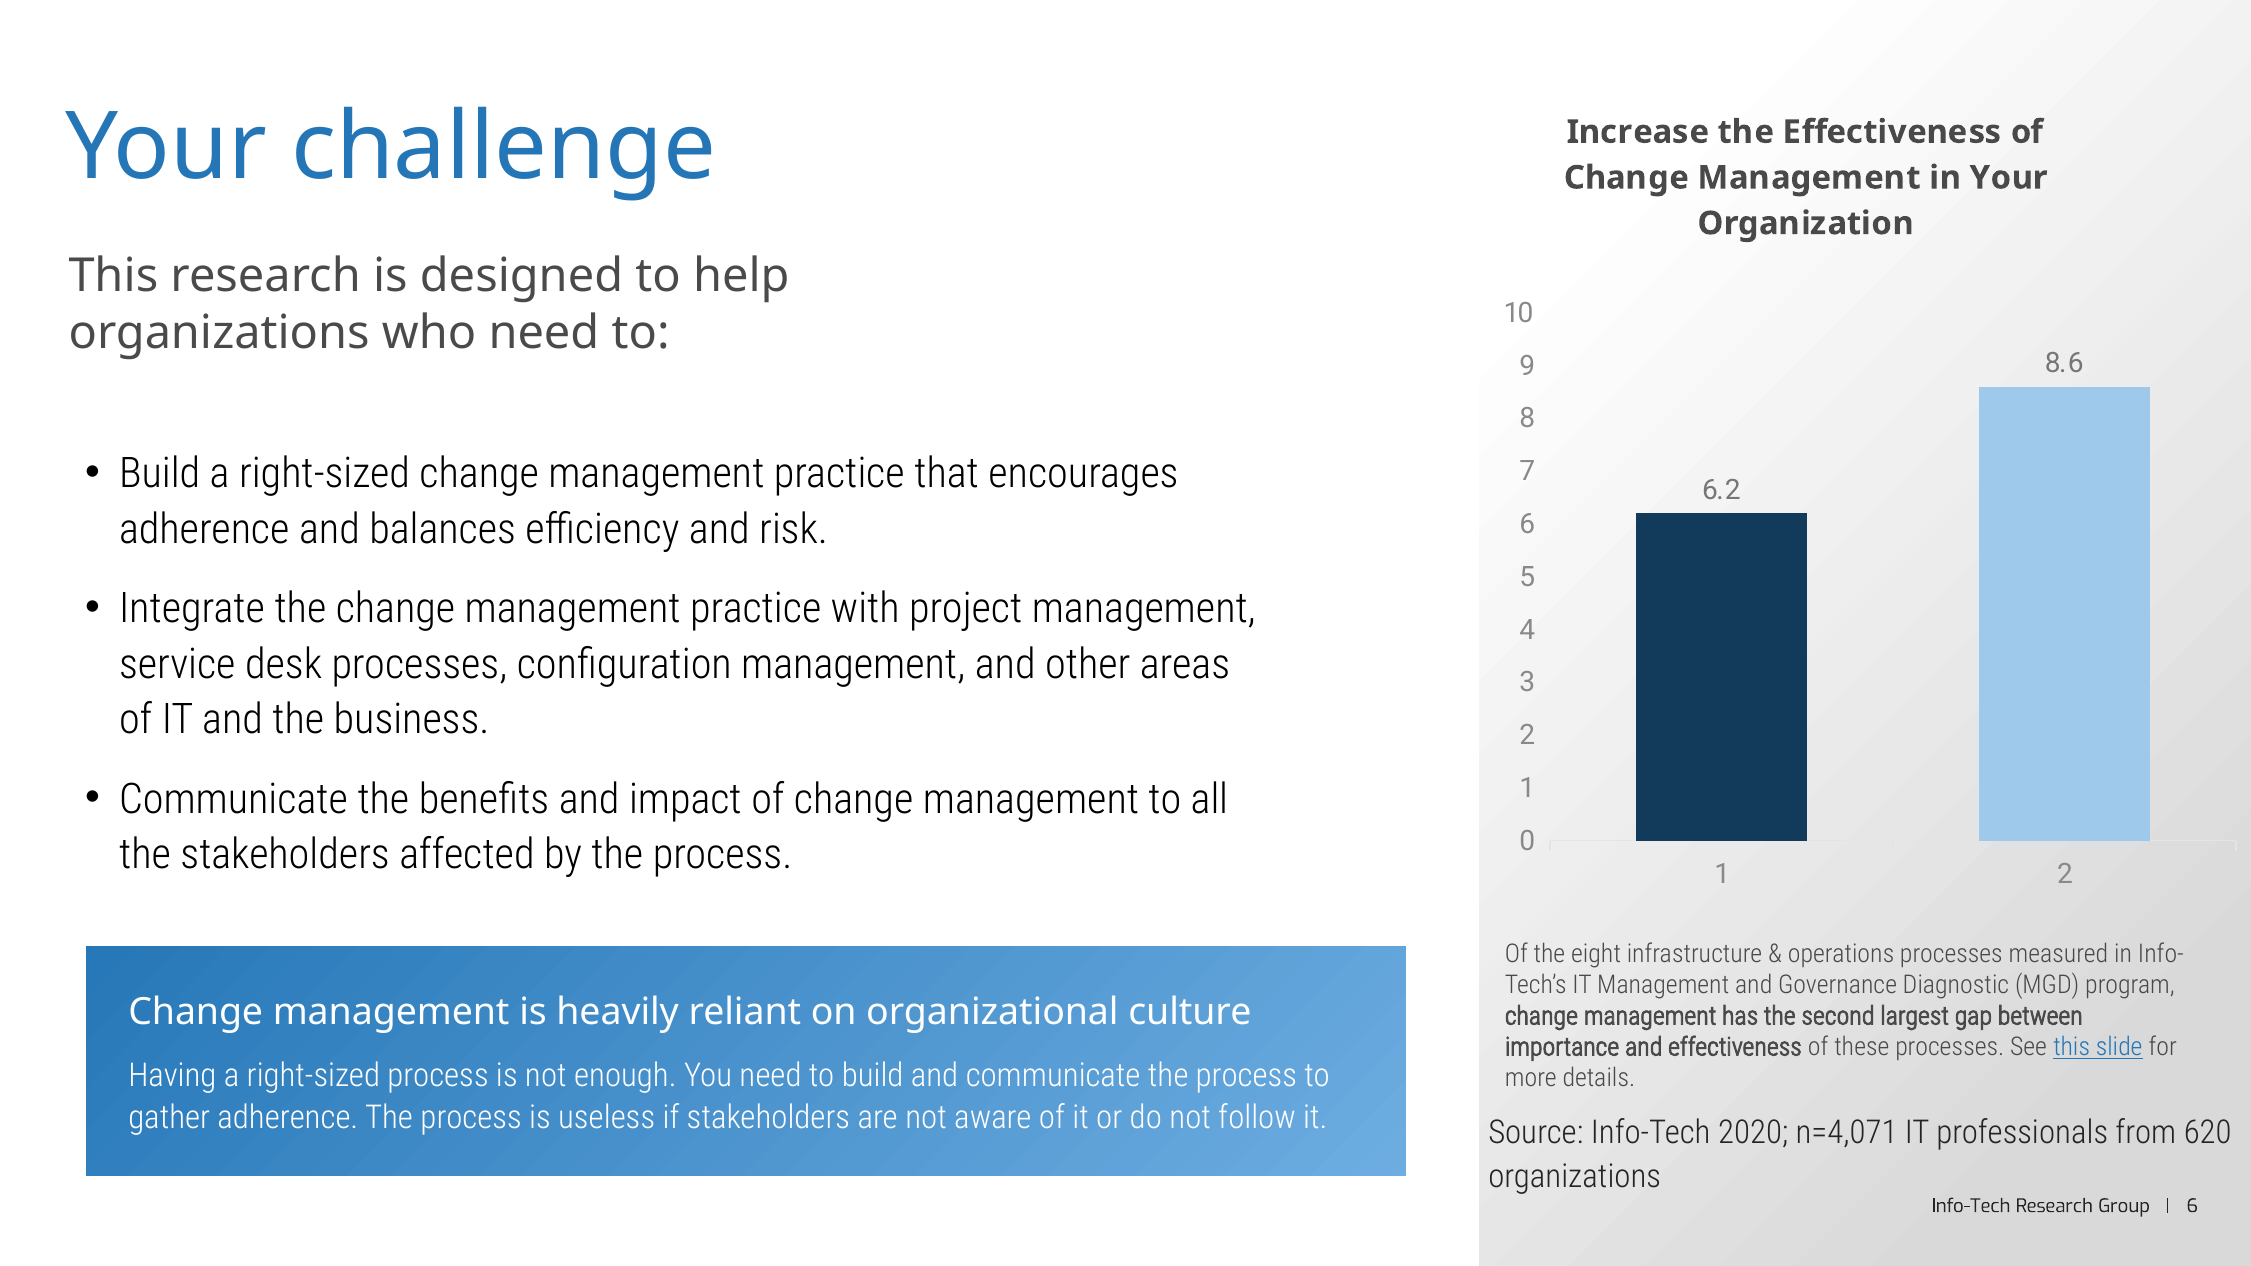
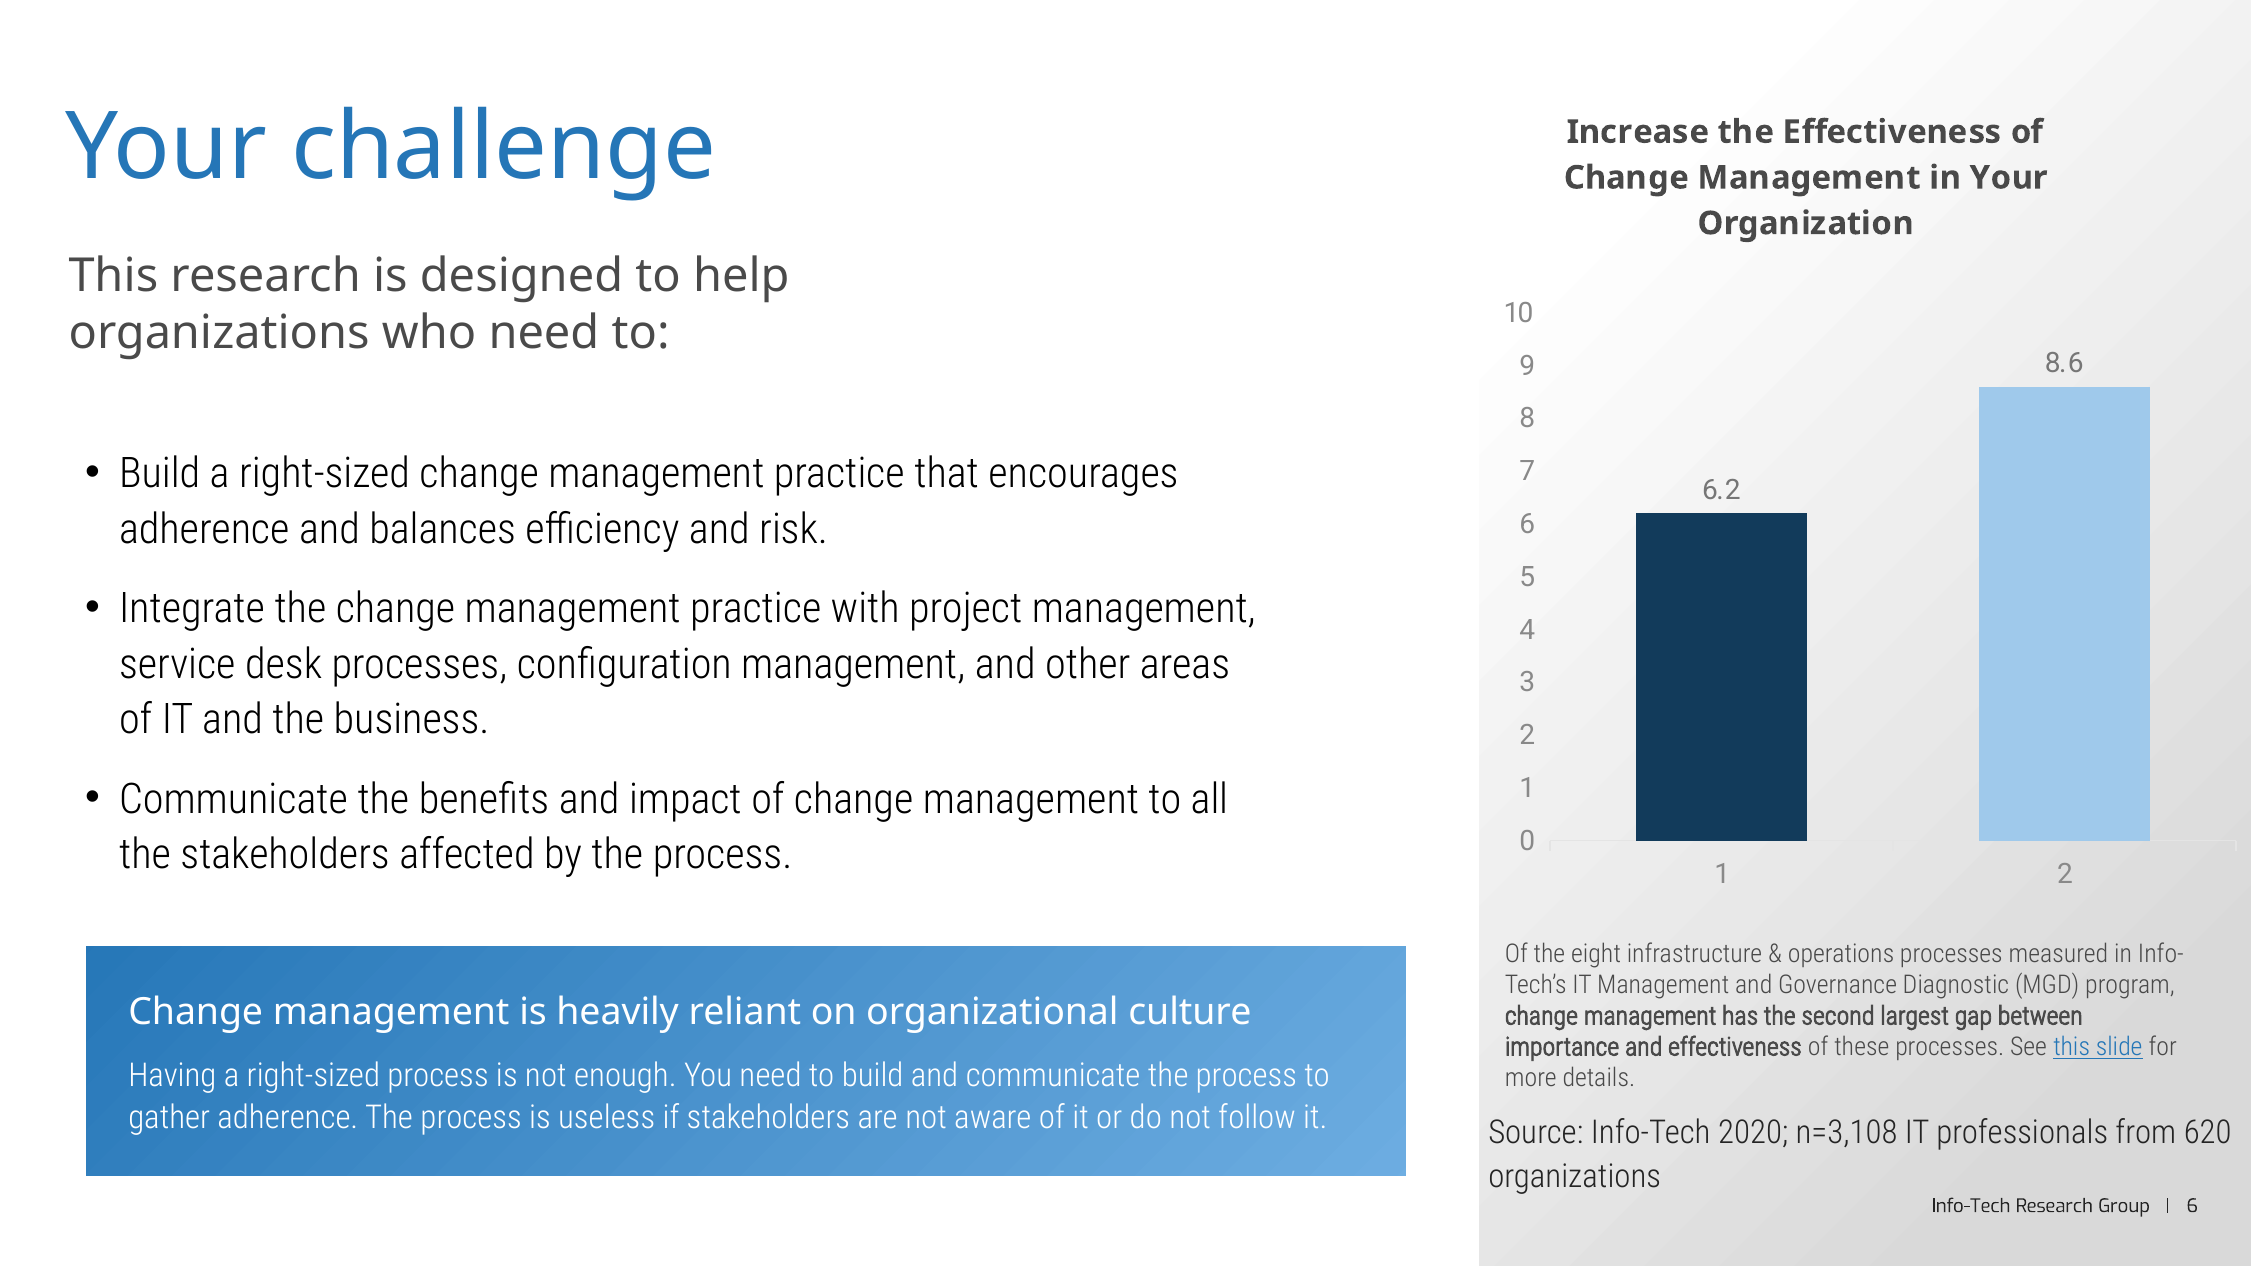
n=4,071: n=4,071 -> n=3,108
